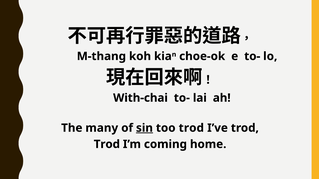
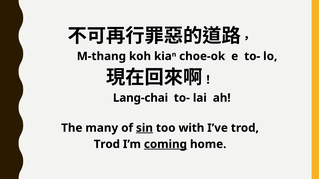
With-chai: With-chai -> Lang-chai
too trod: trod -> with
coming underline: none -> present
